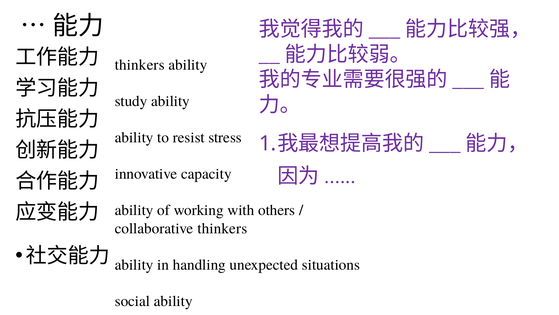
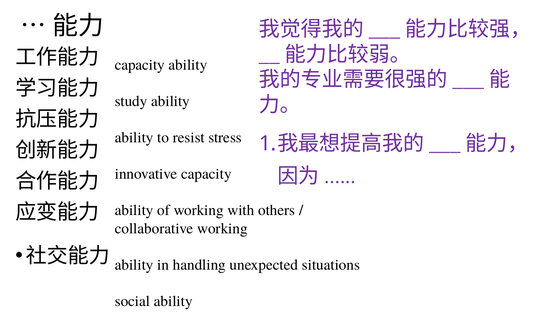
thinkers at (140, 65): thinkers -> capacity
collaborative thinkers: thinkers -> working
